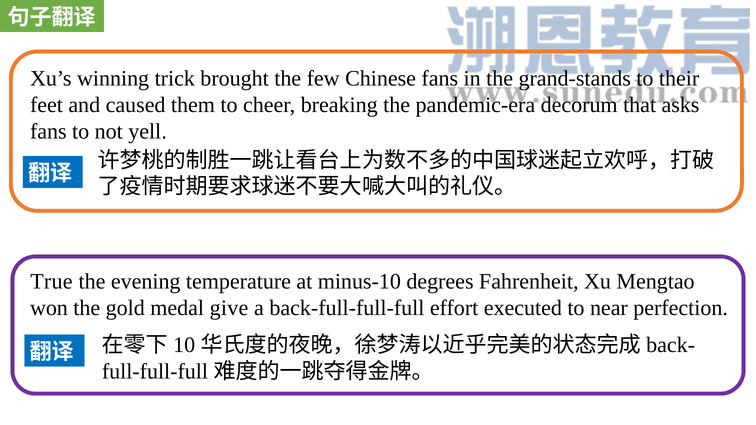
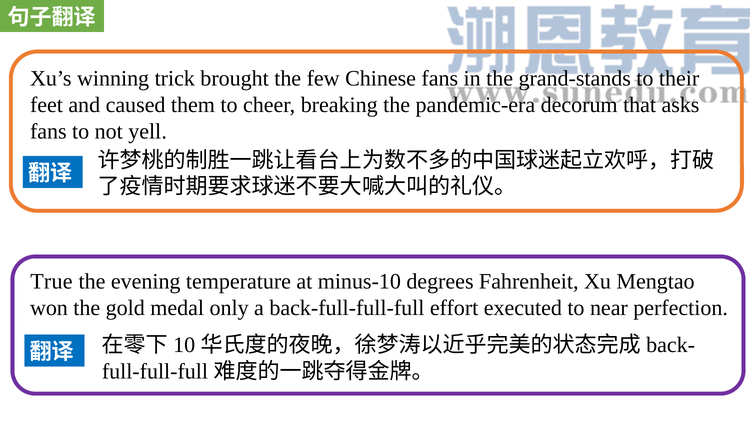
give: give -> only
